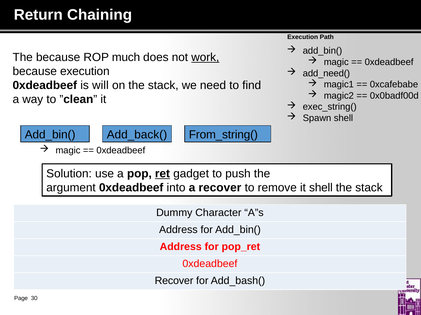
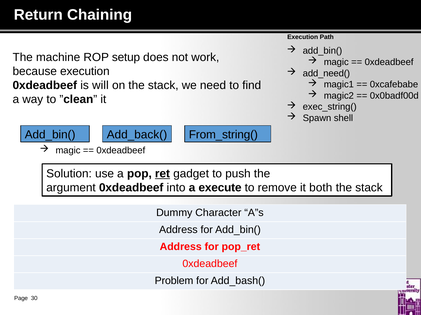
The because: because -> machine
much: much -> setup
work underline: present -> none
a recover: recover -> execute
it shell: shell -> both
Recover at (174, 282): Recover -> Problem
